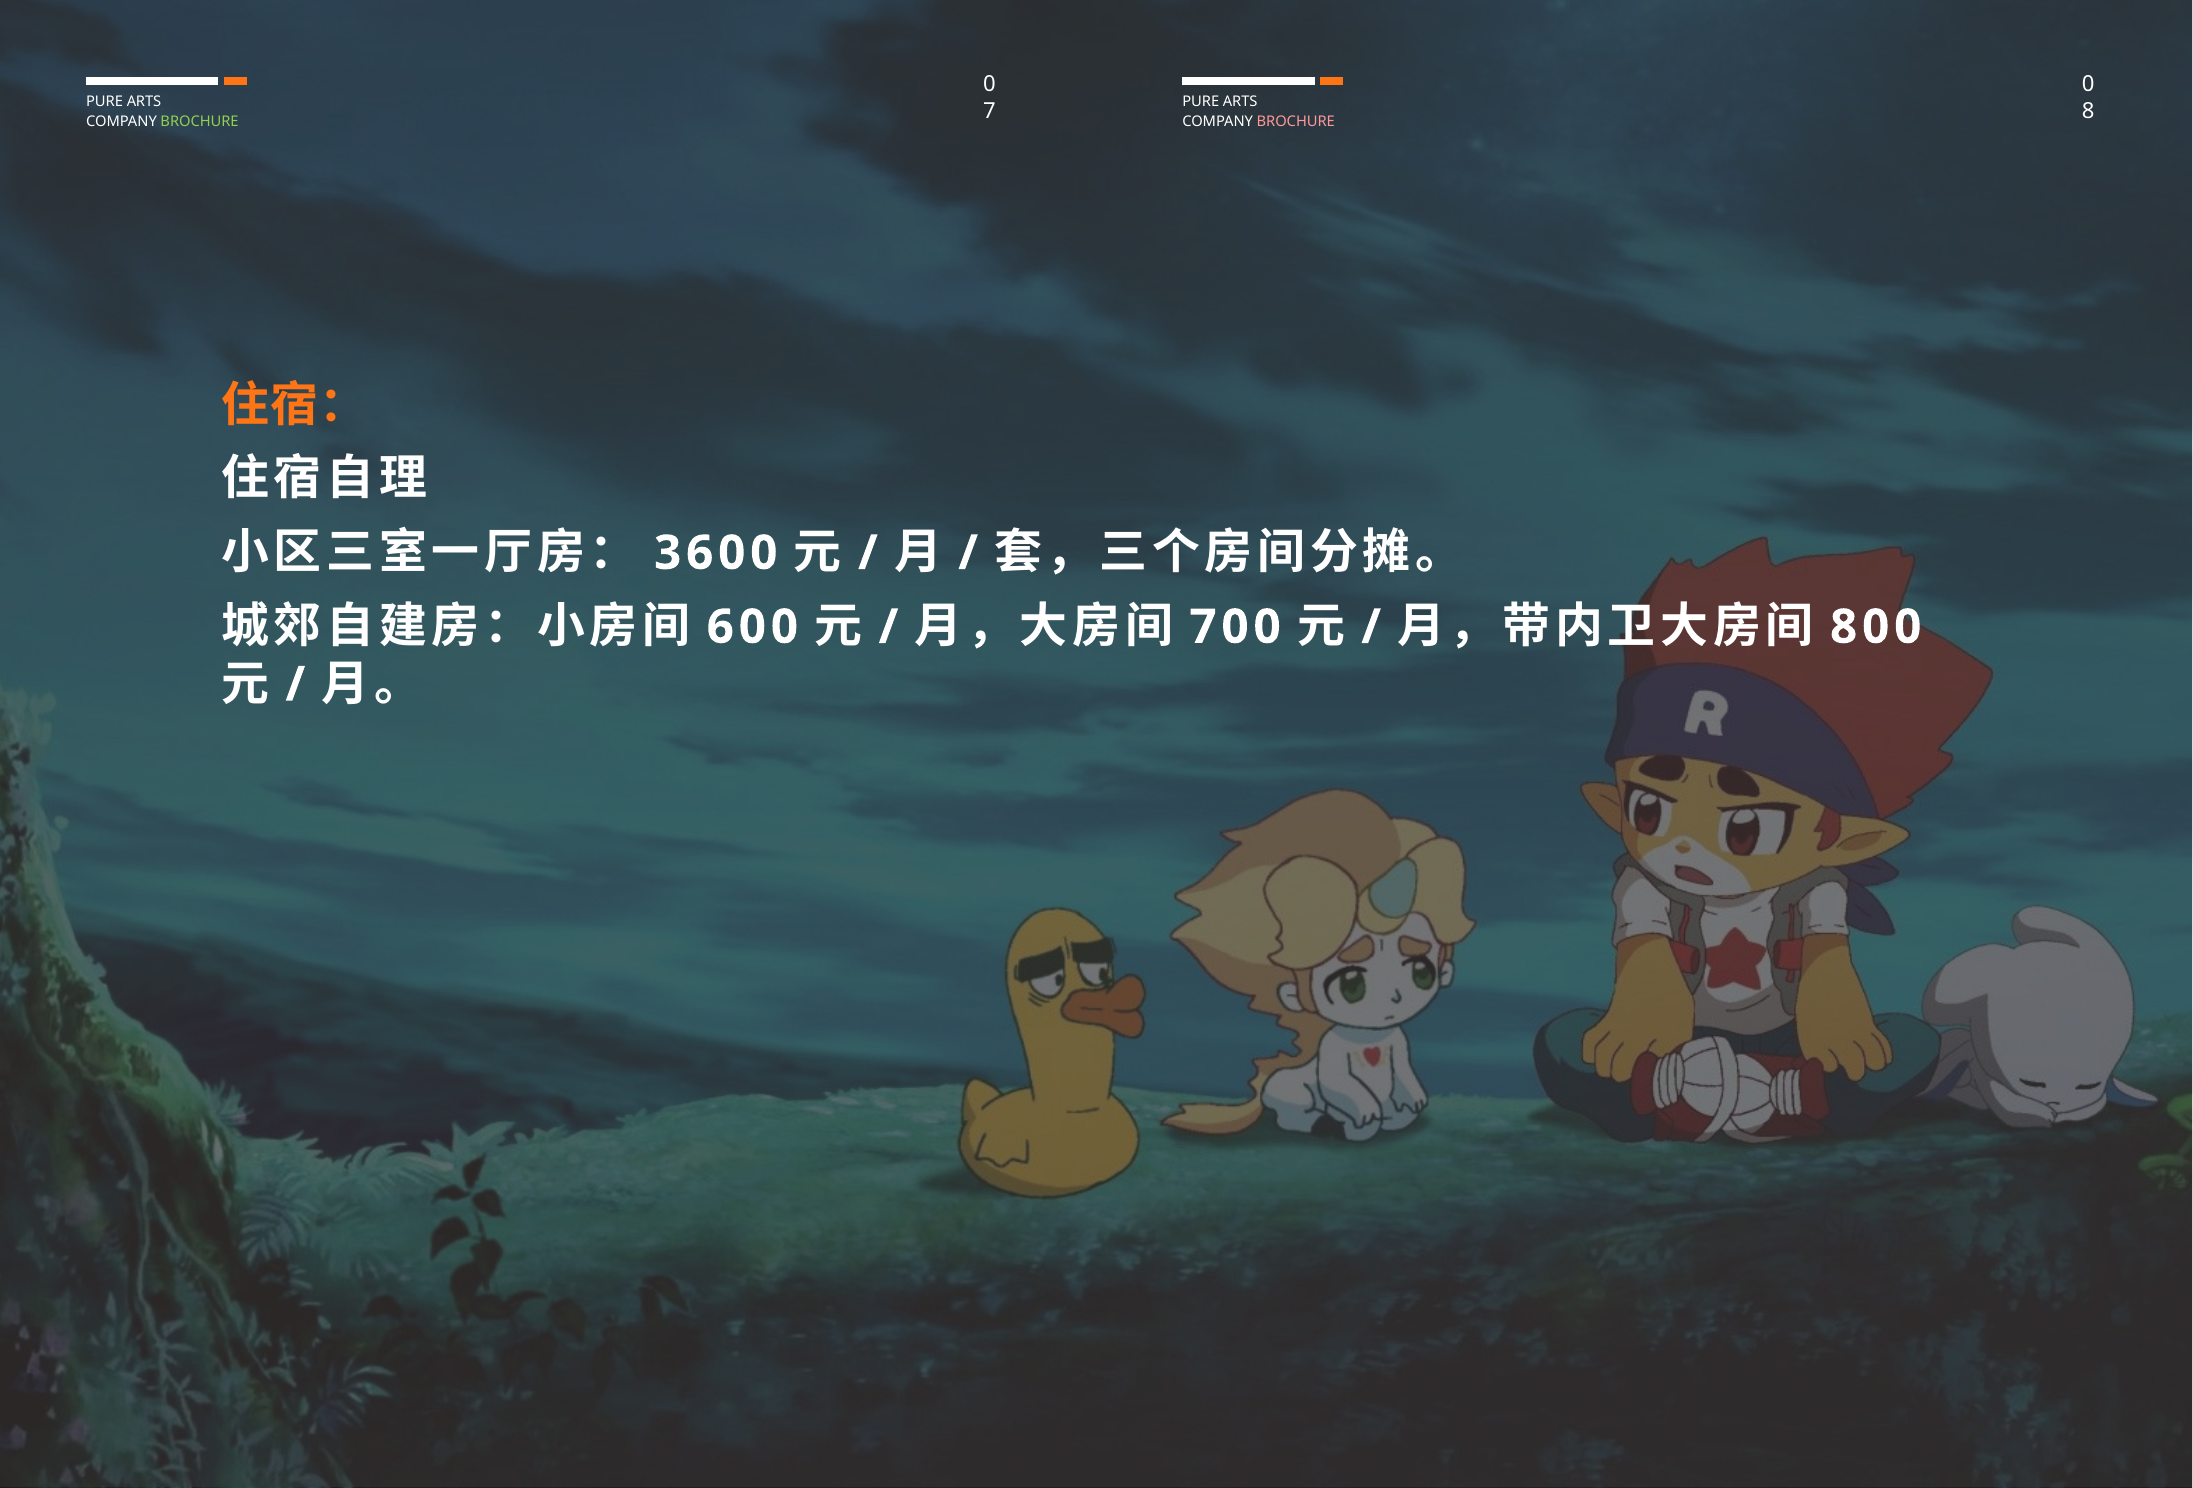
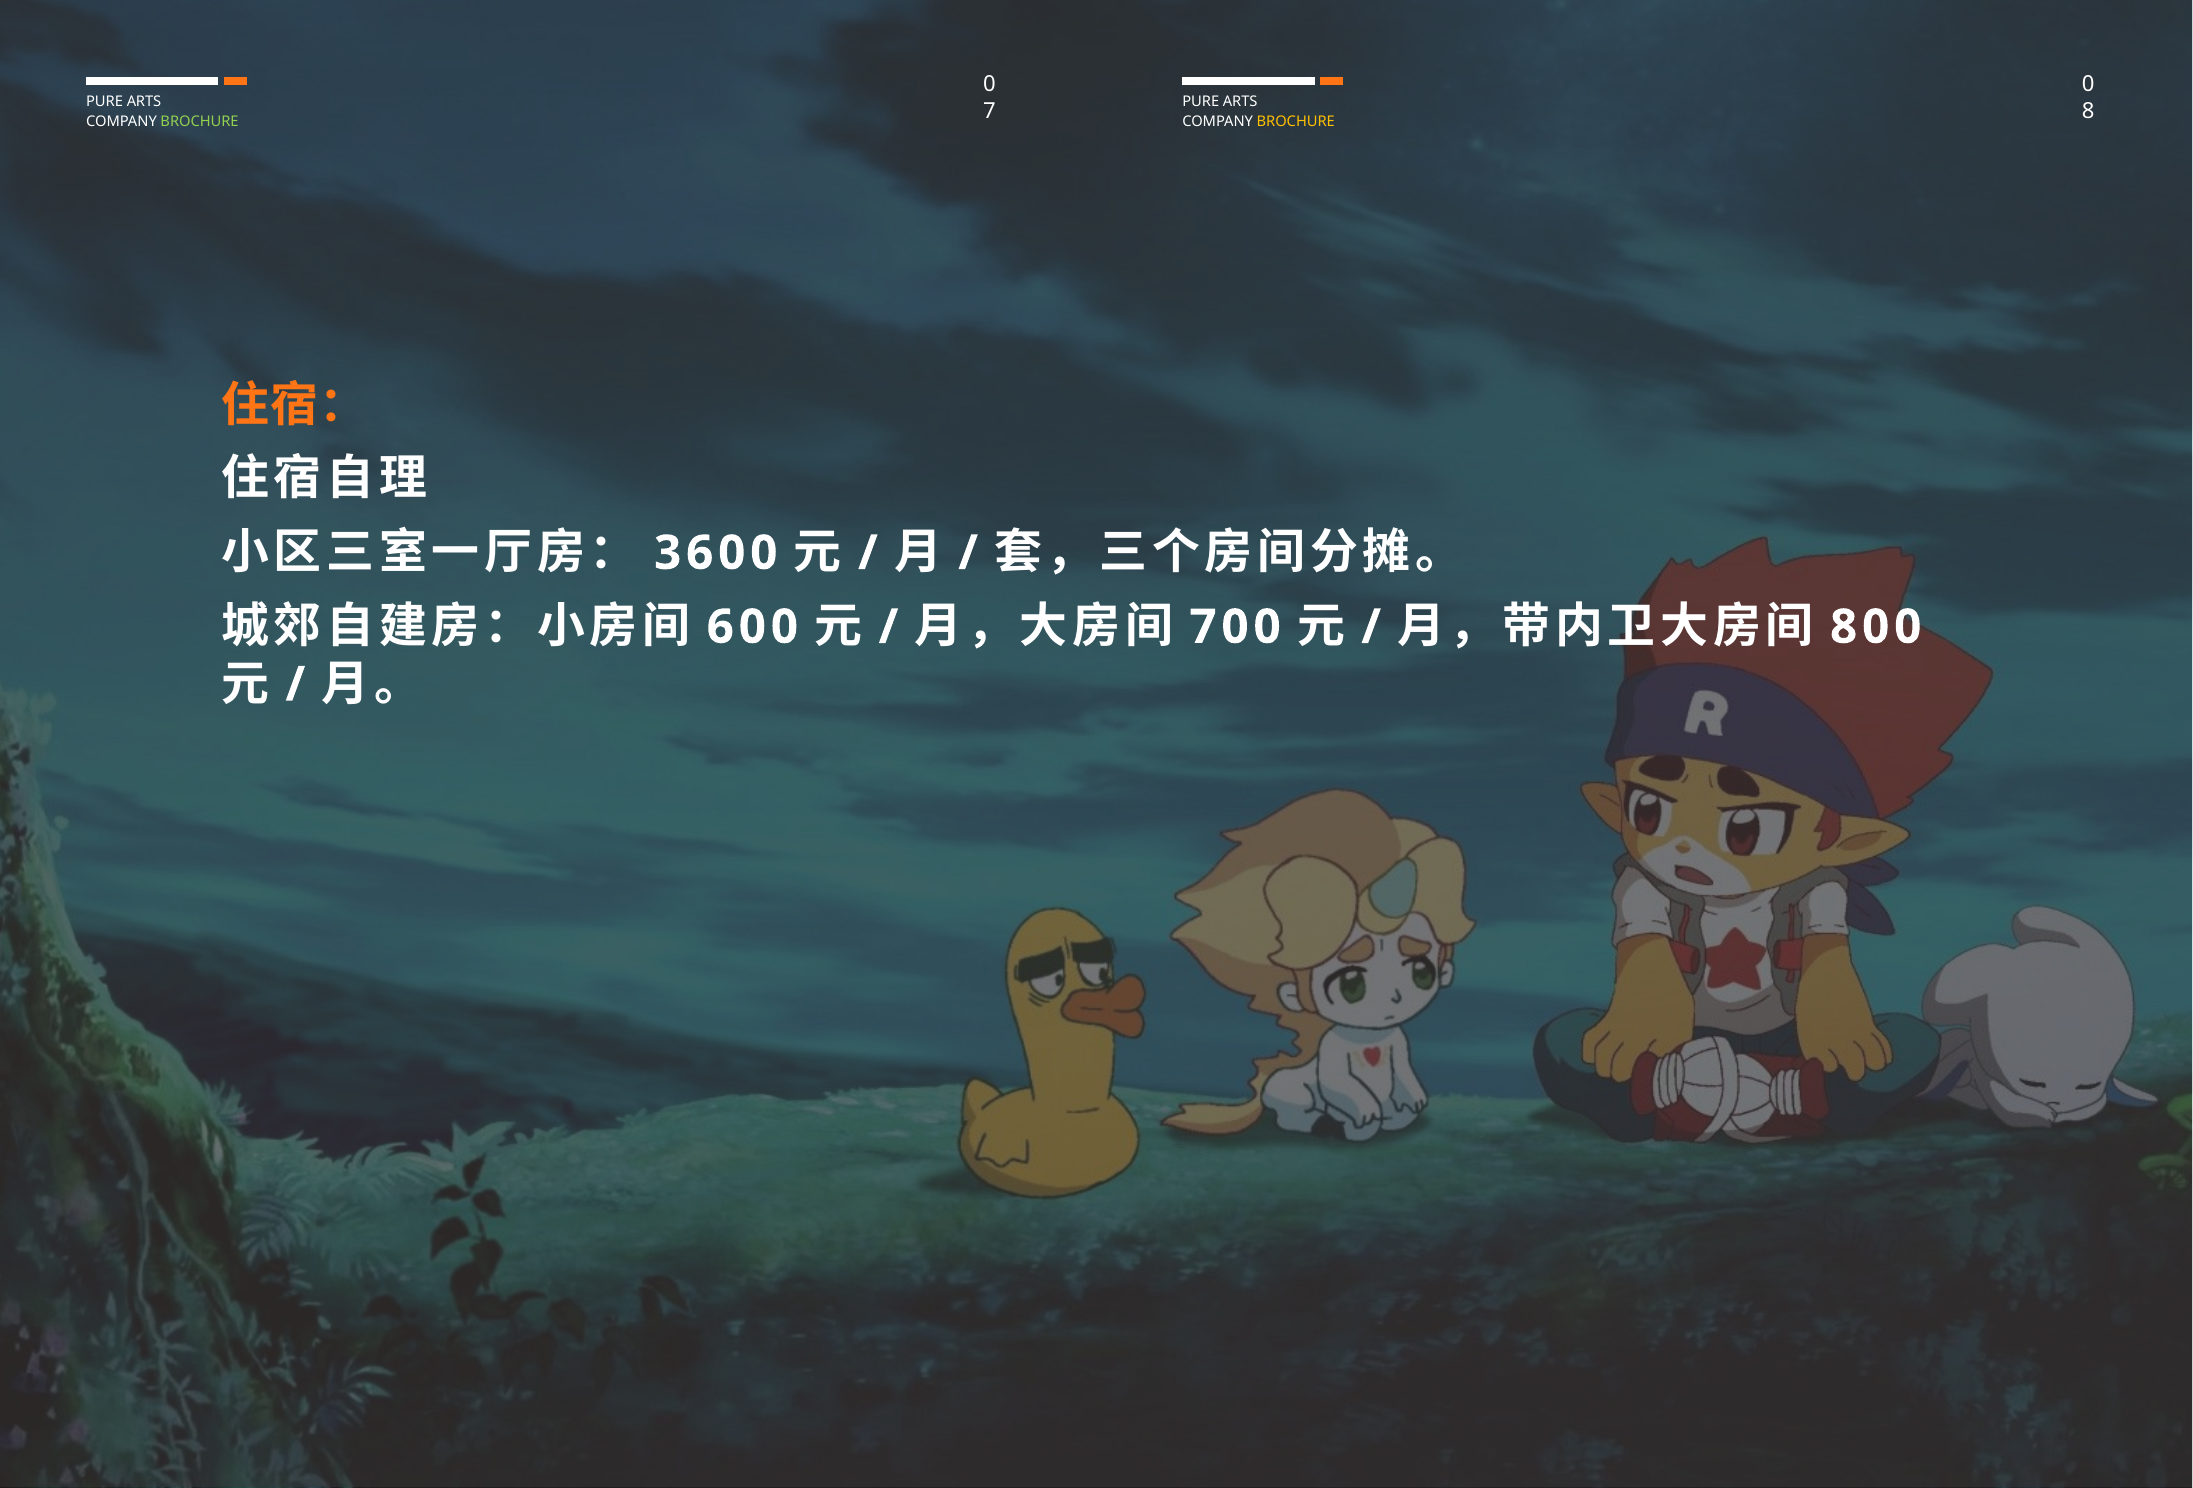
BROCHURE at (1296, 122) colour: pink -> yellow
